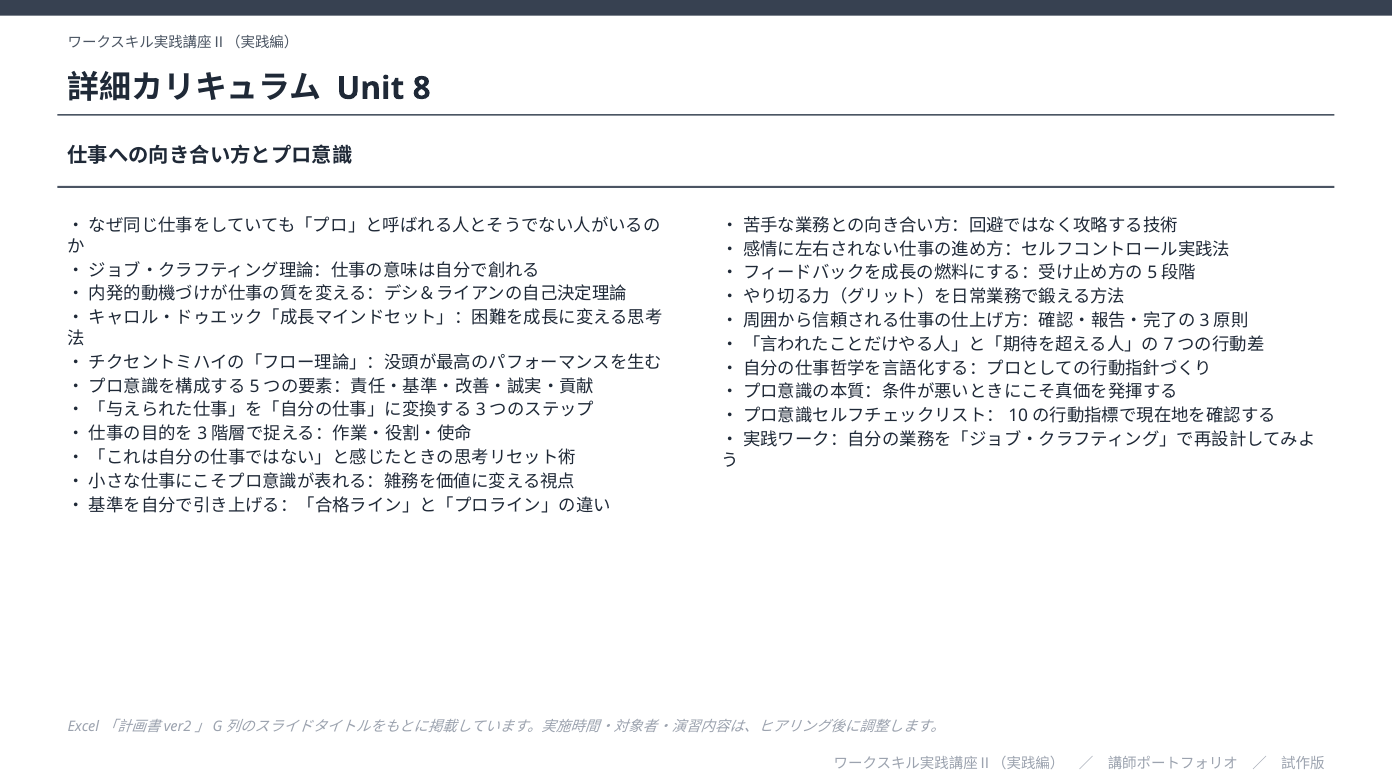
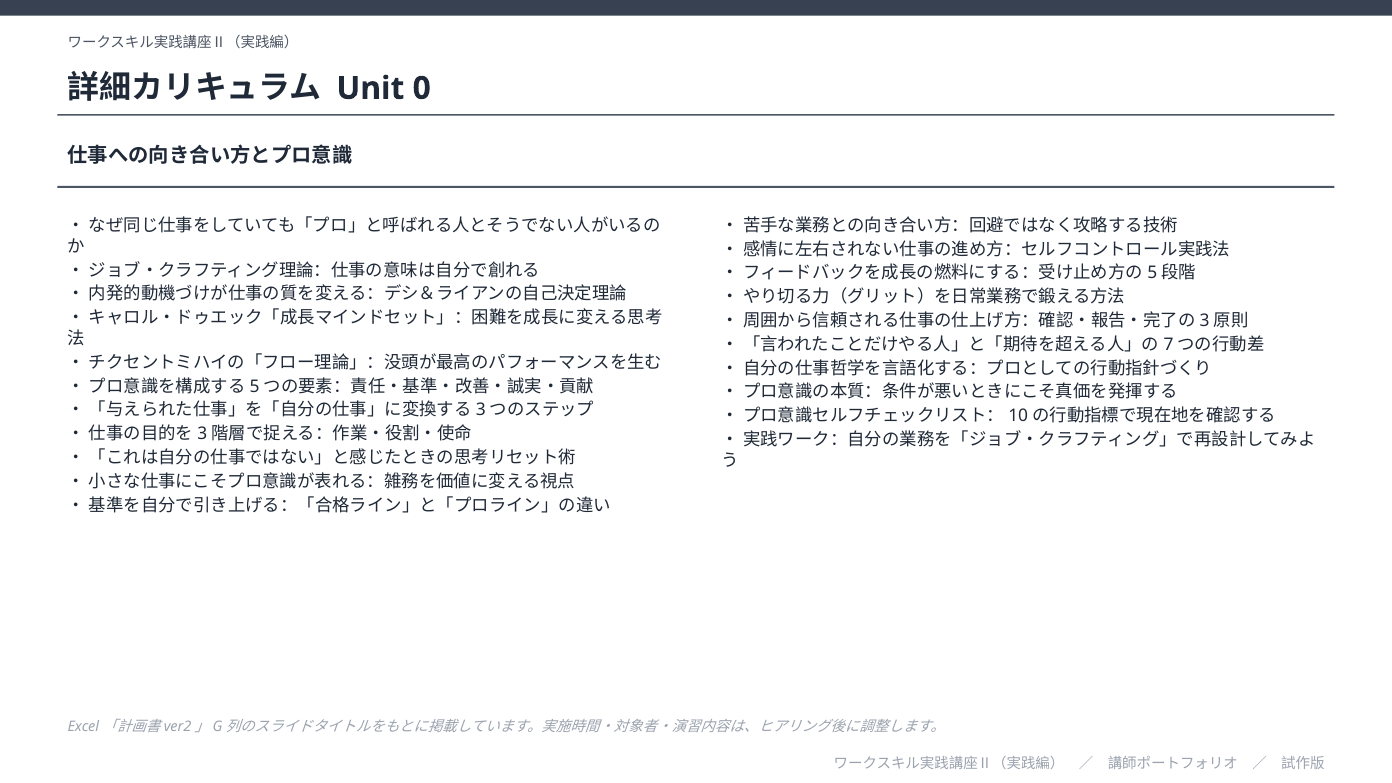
8: 8 -> 0
